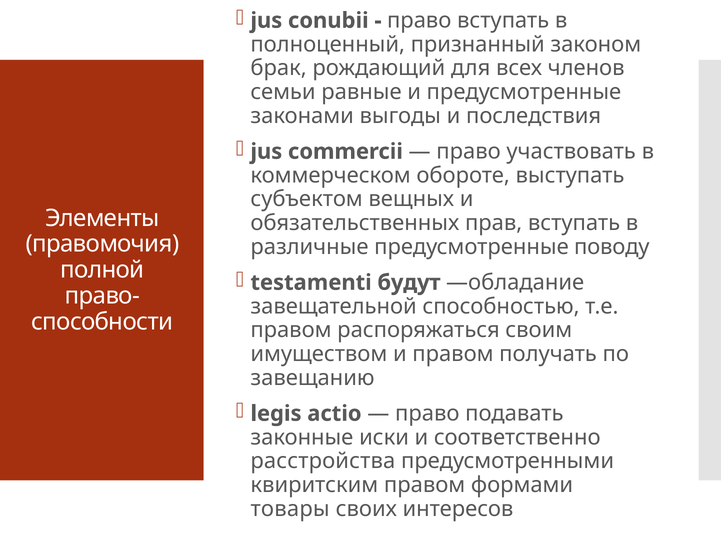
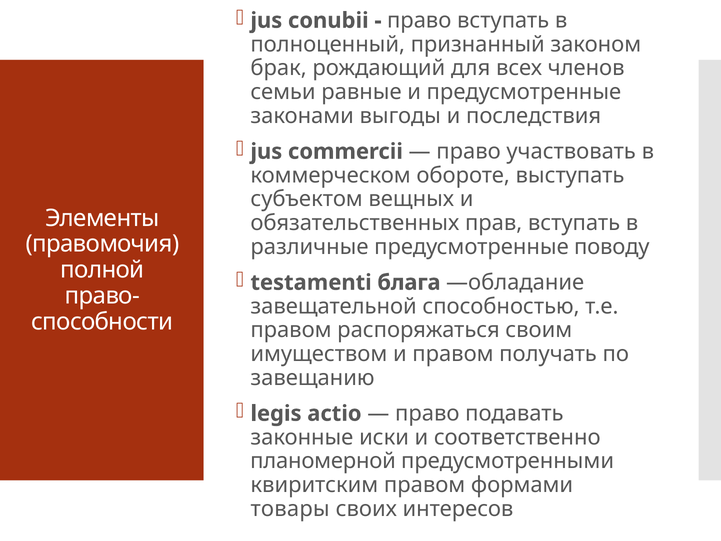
будут: будут -> блага
расстройства: расстройства -> планомерной
